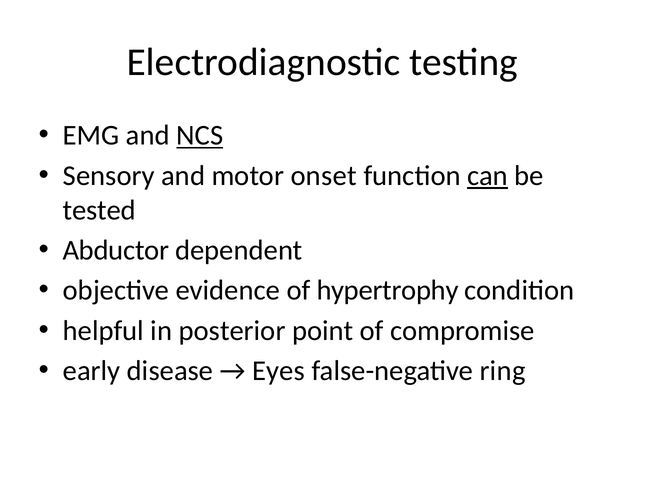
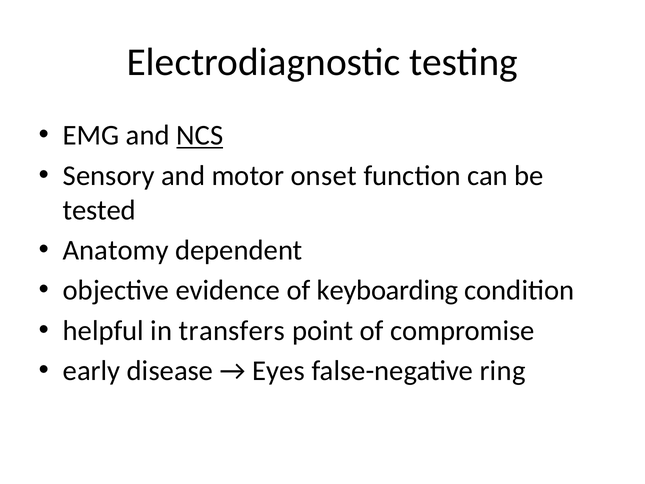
can underline: present -> none
Abductor: Abductor -> Anatomy
hypertrophy: hypertrophy -> keyboarding
posterior: posterior -> transfers
